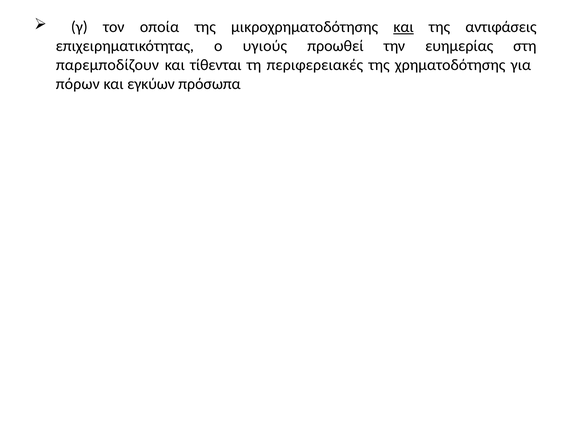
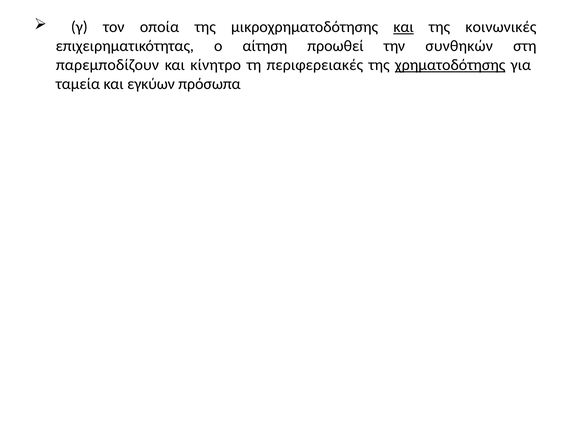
αντιφάσεις: αντιφάσεις -> κοινωνικές
υγιούς: υγιούς -> αίτηση
ευημερίας: ευημερίας -> συνθηκών
τίθενται: τίθενται -> κίνητρο
χρηματοδότησης underline: none -> present
πόρων: πόρων -> ταμεία
